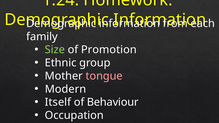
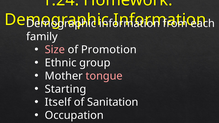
Size colour: light green -> pink
Modern: Modern -> Starting
of Behaviour: Behaviour -> Sanitation
